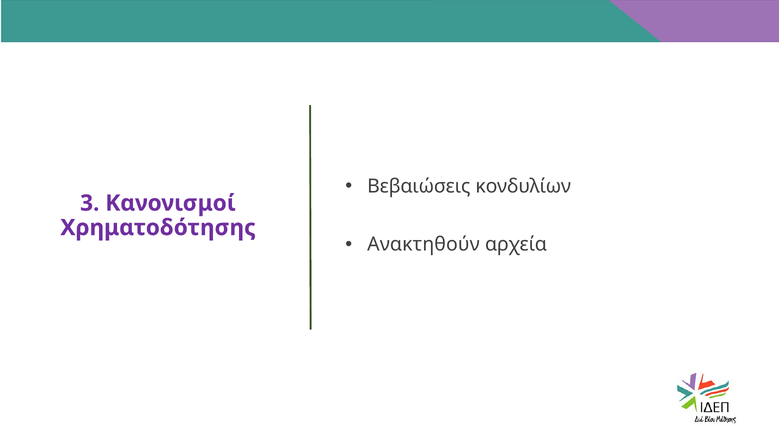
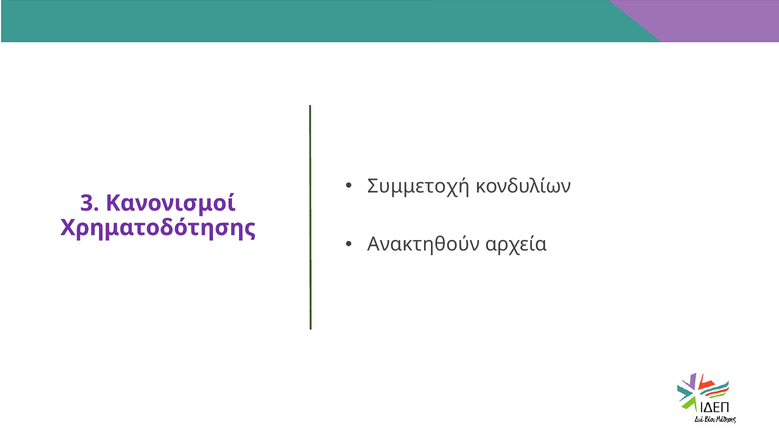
Βεβαιώσεις: Βεβαιώσεις -> Συμμετοχή
